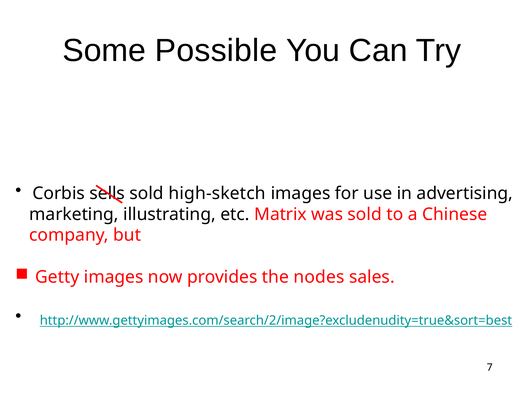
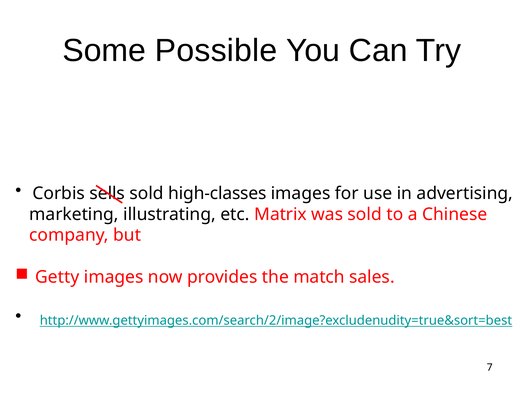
high-sketch: high-sketch -> high-classes
nodes: nodes -> match
